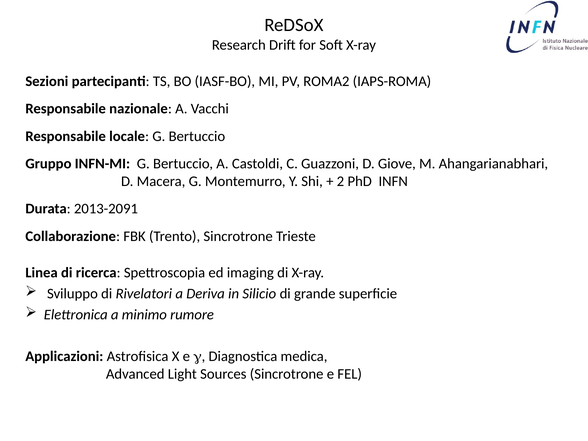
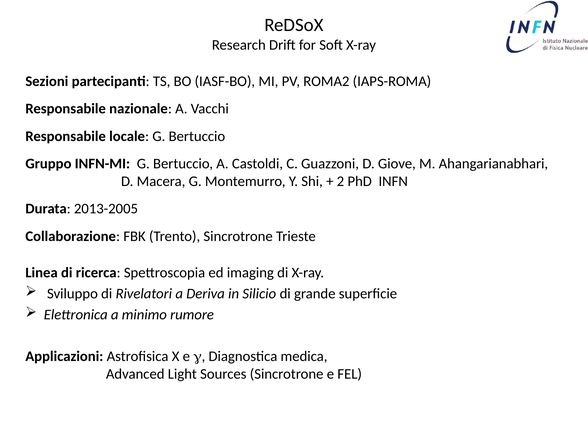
2013-2091: 2013-2091 -> 2013-2005
